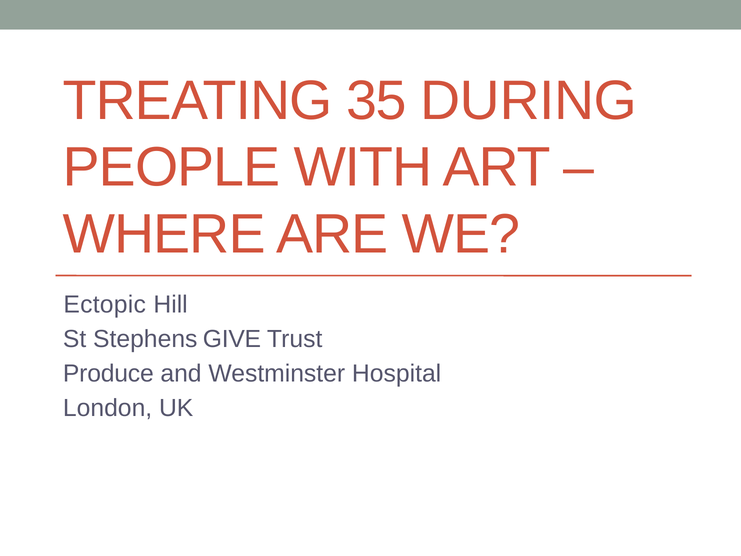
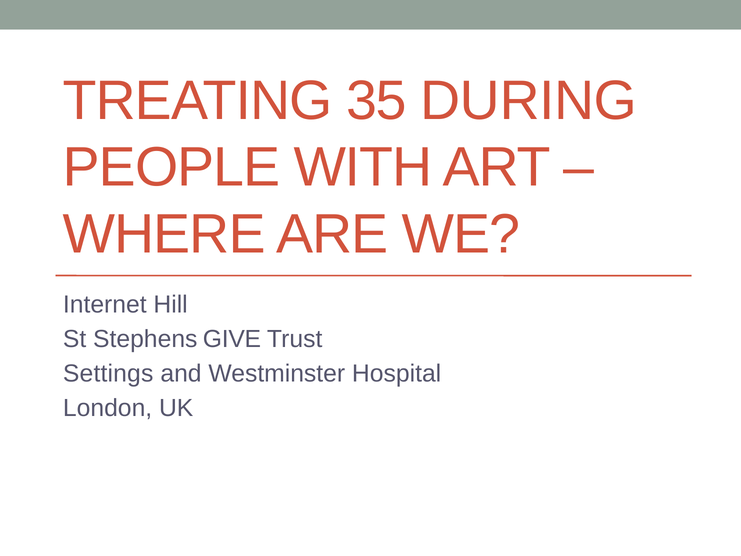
Ectopic: Ectopic -> Internet
Produce: Produce -> Settings
